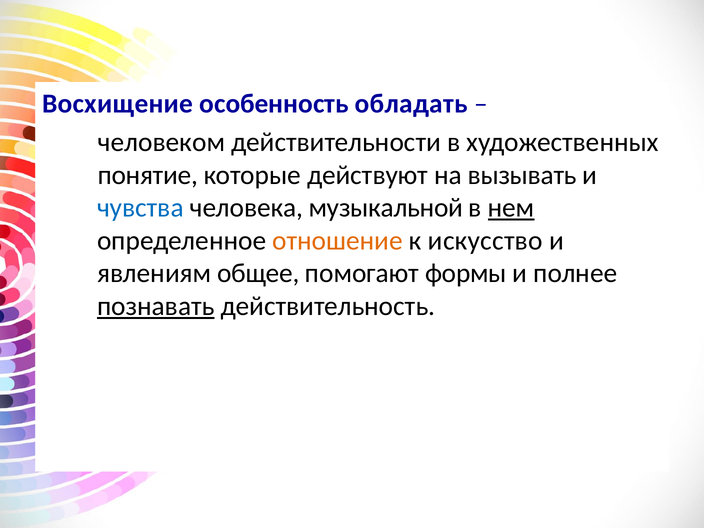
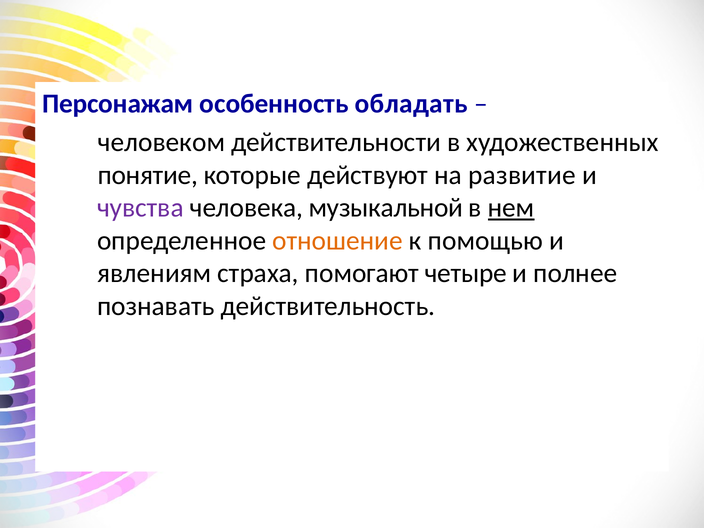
Восхищение: Восхищение -> Персонажам
вызывать: вызывать -> развитие
чувства colour: blue -> purple
искусство: искусство -> помощью
общее: общее -> страха
формы: формы -> четыре
познавать underline: present -> none
